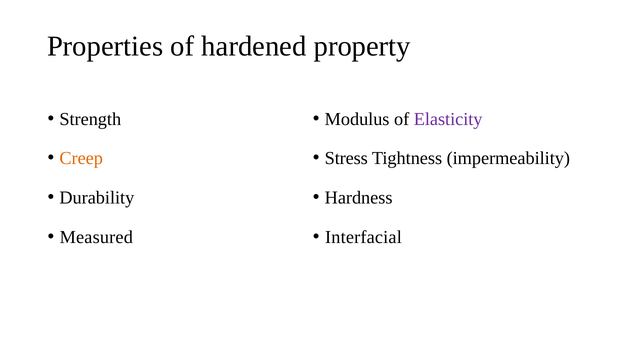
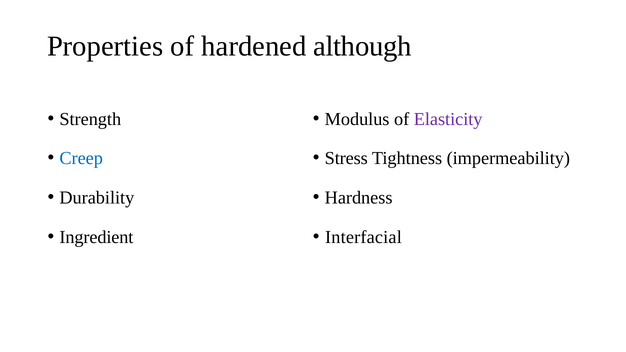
property: property -> although
Creep colour: orange -> blue
Measured: Measured -> Ingredient
